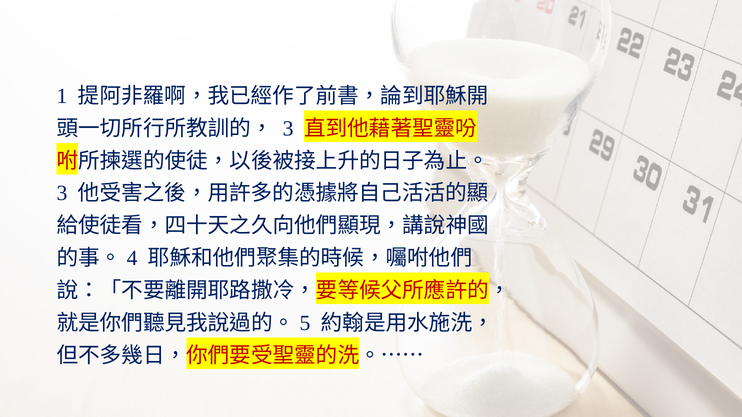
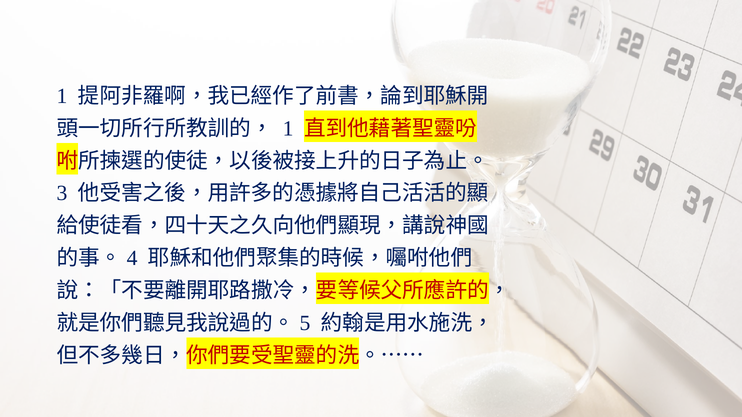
3 at (288, 129): 3 -> 1
